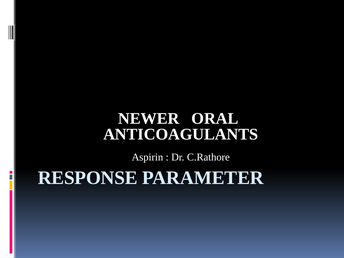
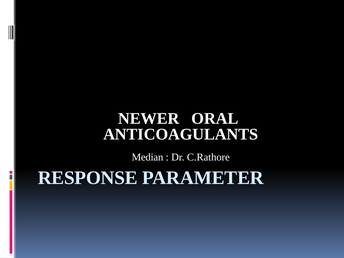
Aspirin: Aspirin -> Median
